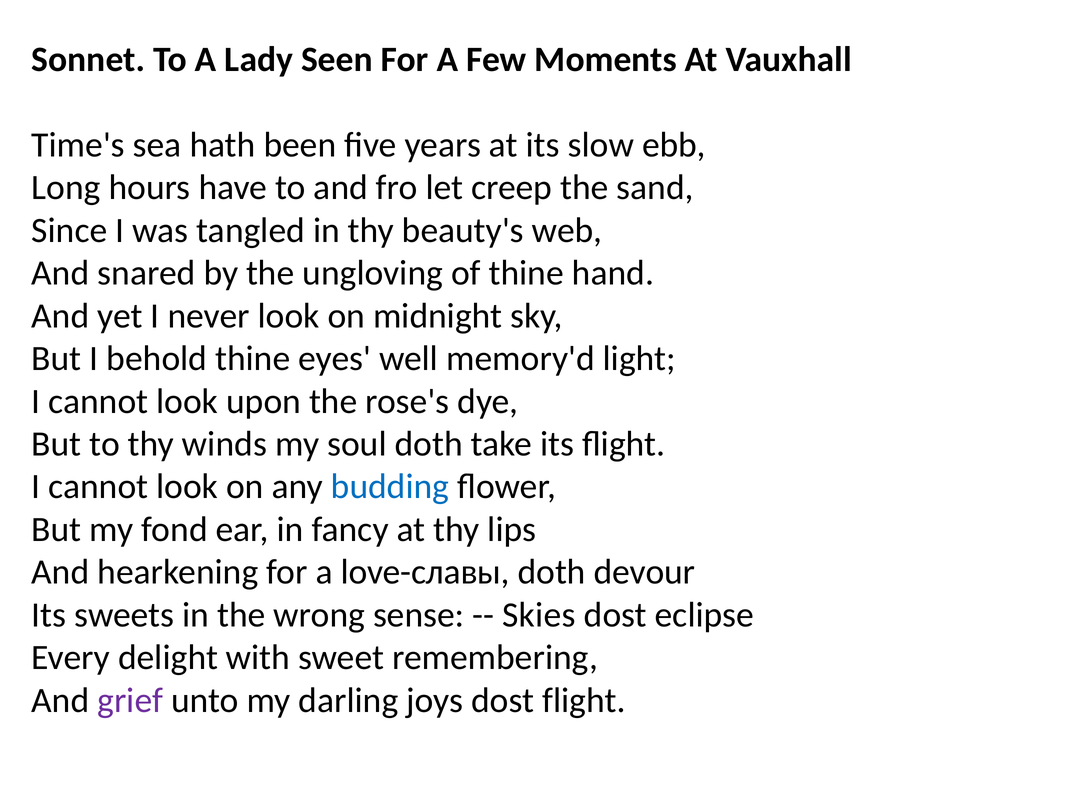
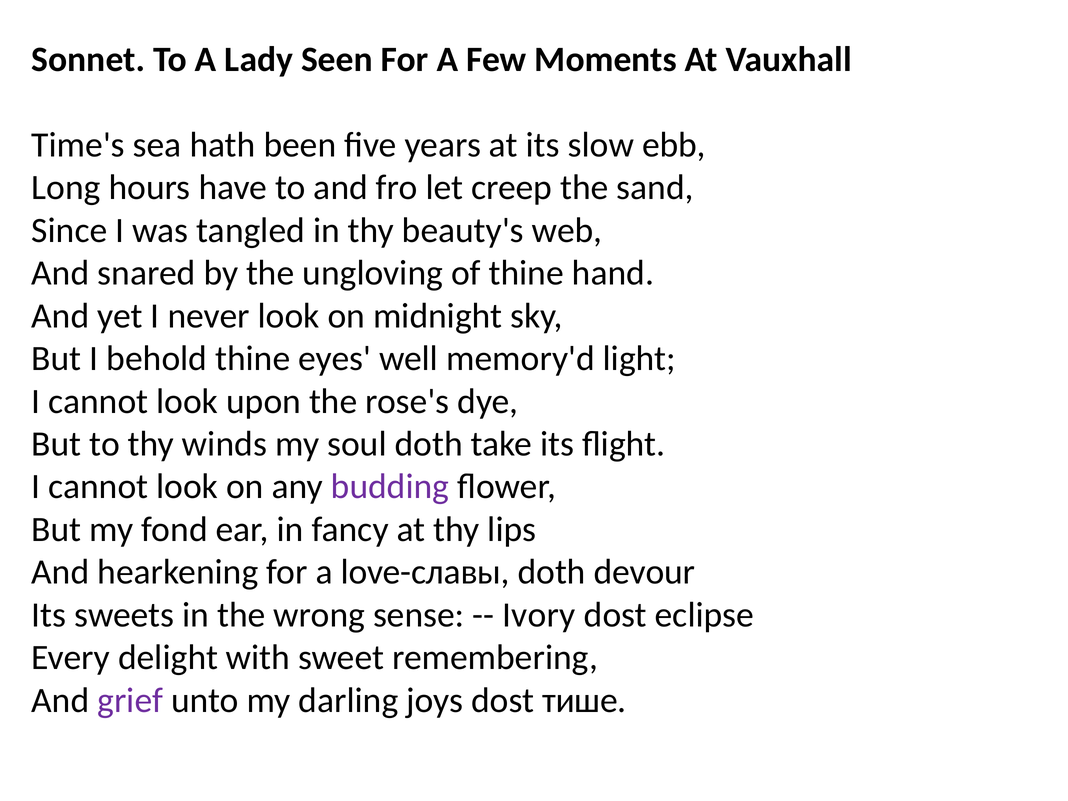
budding colour: blue -> purple
Skies: Skies -> Ivory
dost flight: flight -> тише
